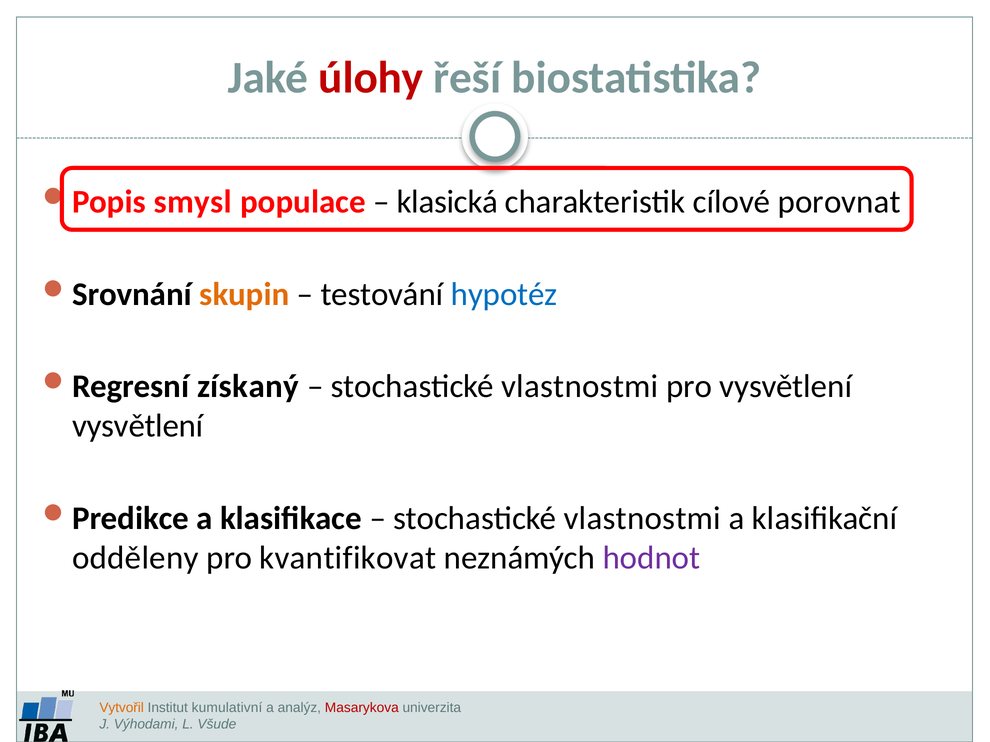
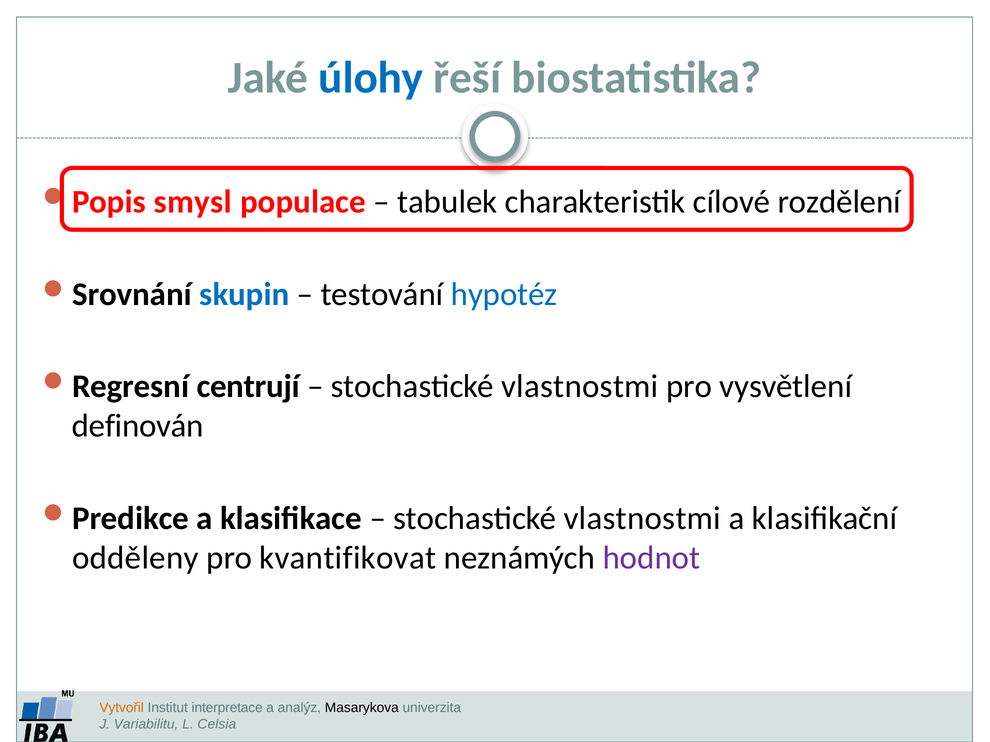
úlohy colour: red -> blue
klasická: klasická -> tabulek
porovnat: porovnat -> rozdělení
skupin colour: orange -> blue
získaný: získaný -> centrují
vysvětlení at (138, 426): vysvětlení -> definován
kumulativní: kumulativní -> interpretace
Masarykova colour: red -> black
Výhodami: Výhodami -> Variabilitu
Všude: Všude -> Celsia
